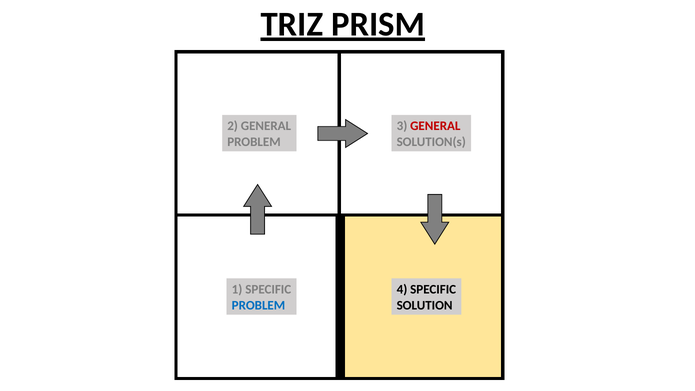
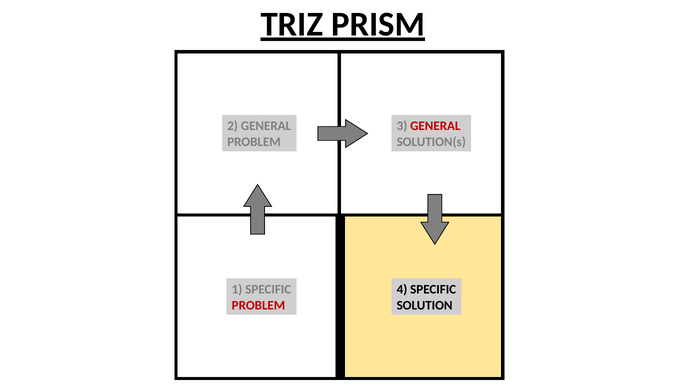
PROBLEM at (258, 305) colour: blue -> red
